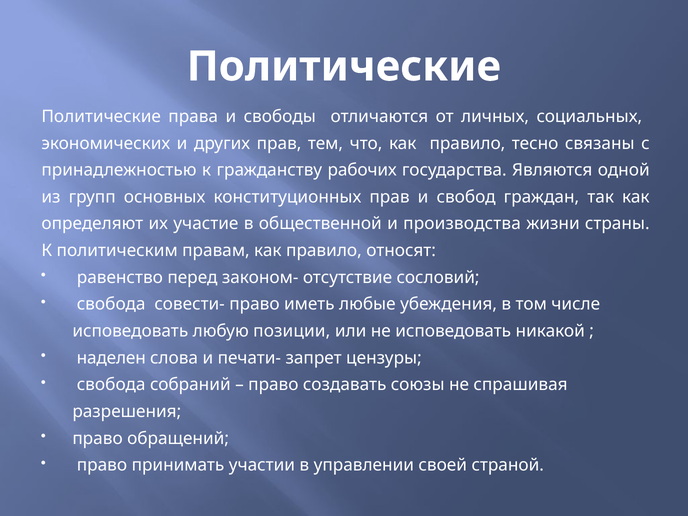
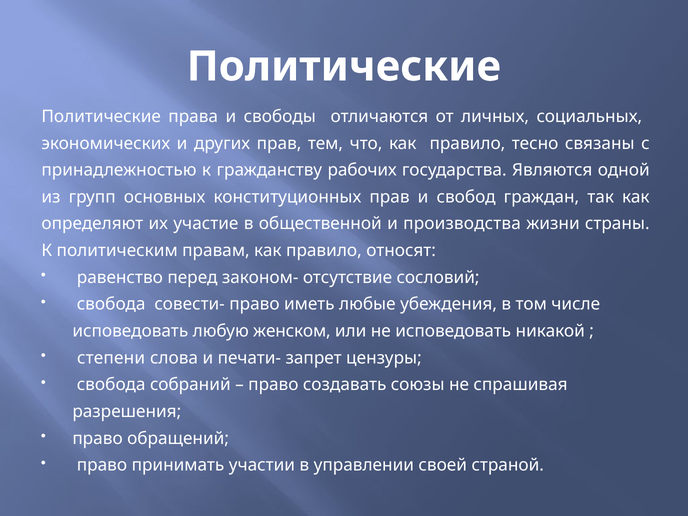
позиции: позиции -> женском
наделен: наделен -> степени
